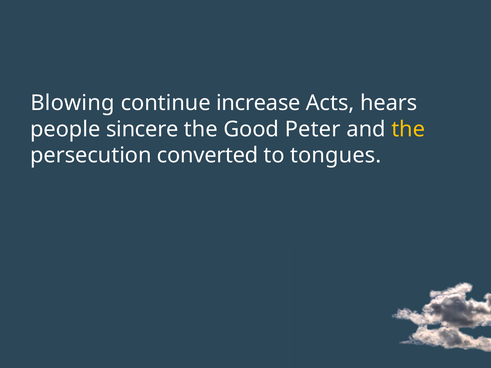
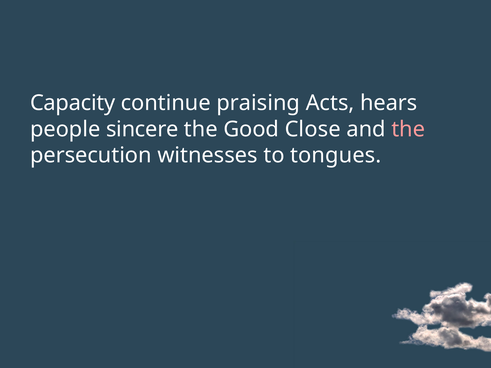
Blowing: Blowing -> Capacity
increase: increase -> praising
Peter: Peter -> Close
the at (408, 129) colour: yellow -> pink
converted: converted -> witnesses
